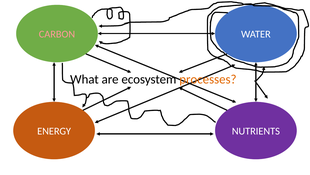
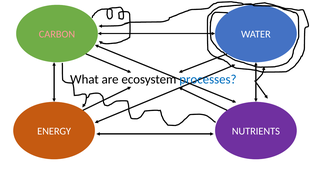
processes colour: orange -> blue
